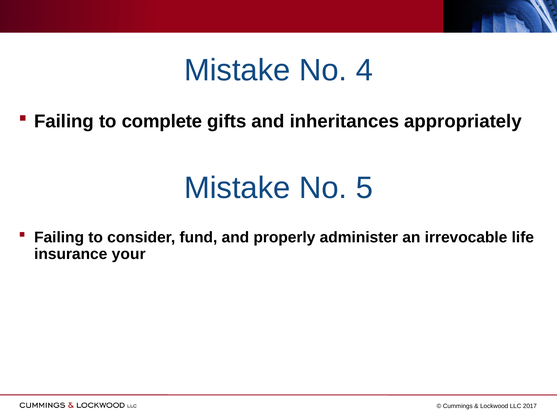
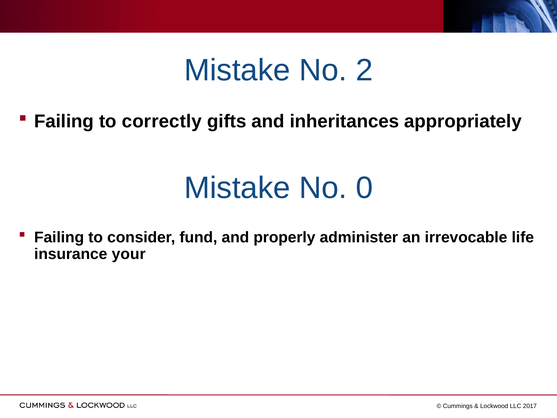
4: 4 -> 2
complete: complete -> correctly
5: 5 -> 0
